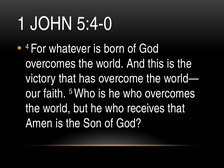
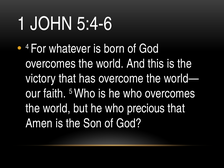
5:4-0: 5:4-0 -> 5:4-6
receives: receives -> precious
